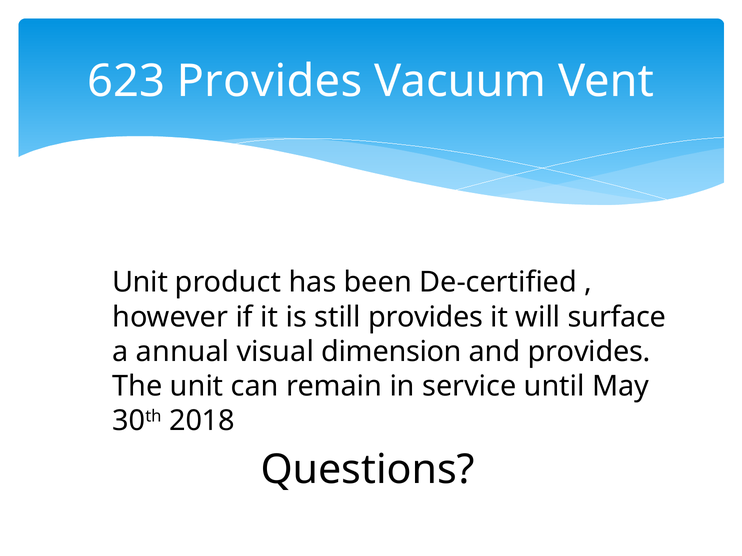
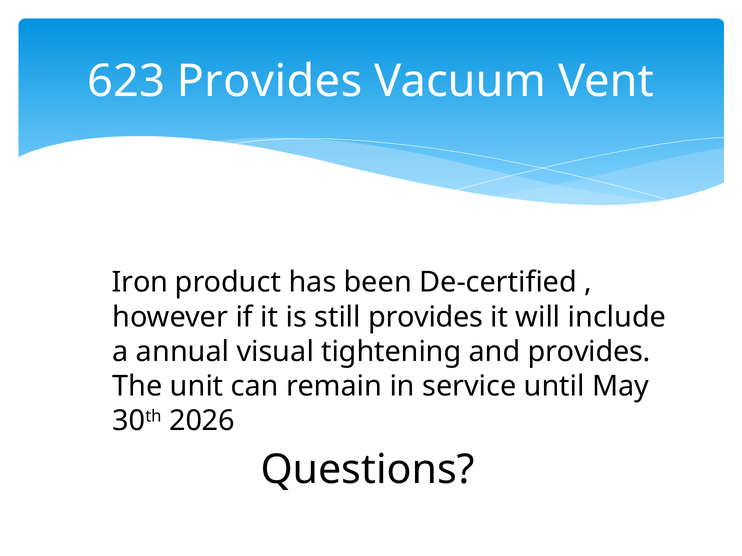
Unit at (140, 283): Unit -> Iron
surface: surface -> include
dimension: dimension -> tightening
2018: 2018 -> 2026
